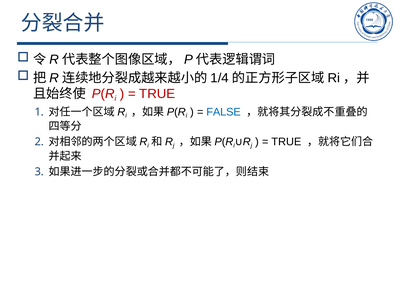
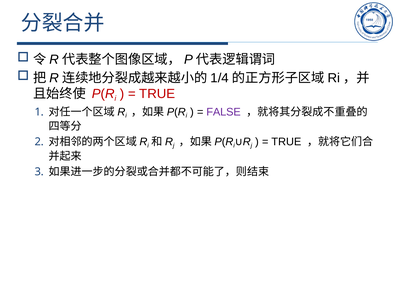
FALSE colour: blue -> purple
